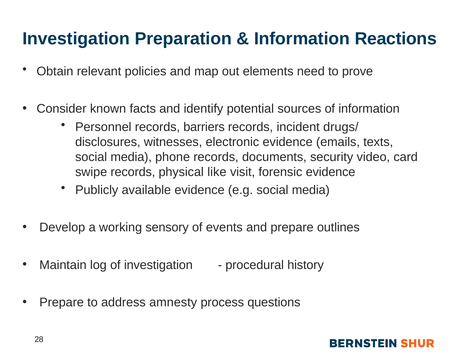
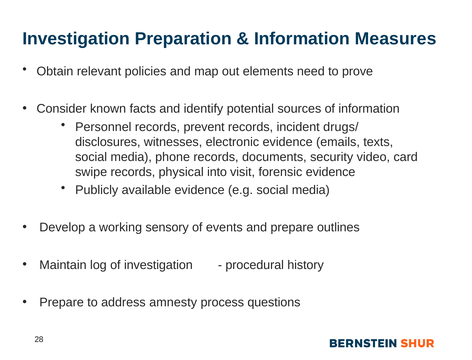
Reactions: Reactions -> Measures
barriers: barriers -> prevent
like: like -> into
